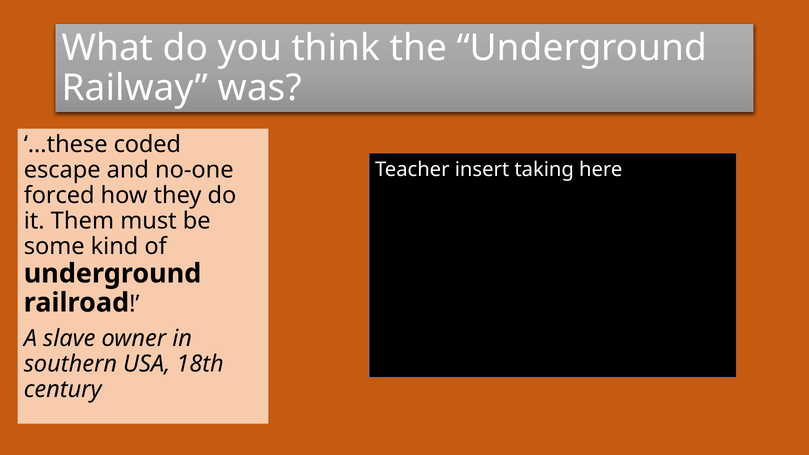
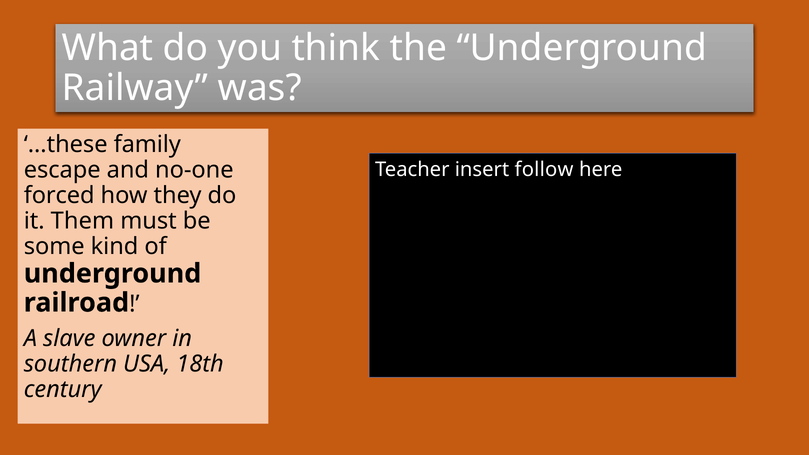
coded: coded -> family
taking: taking -> follow
